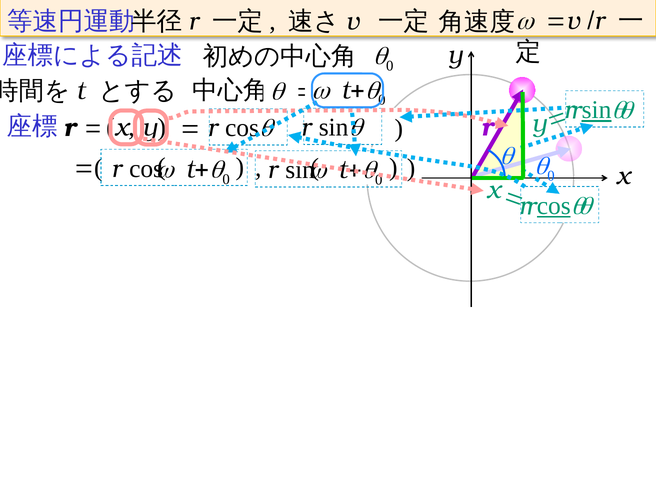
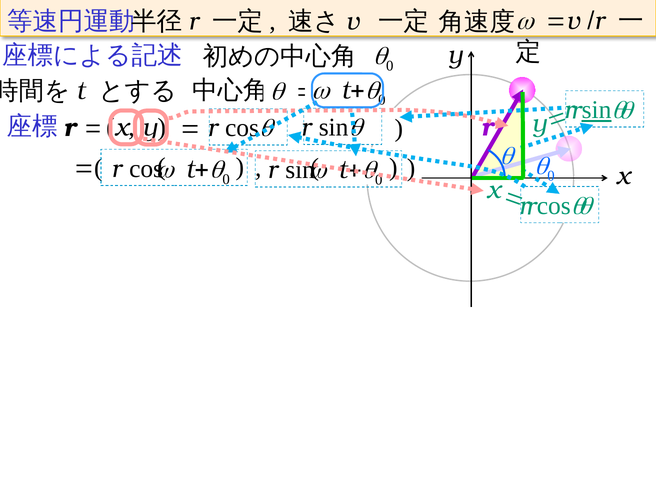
cos at (554, 206) underline: present -> none
